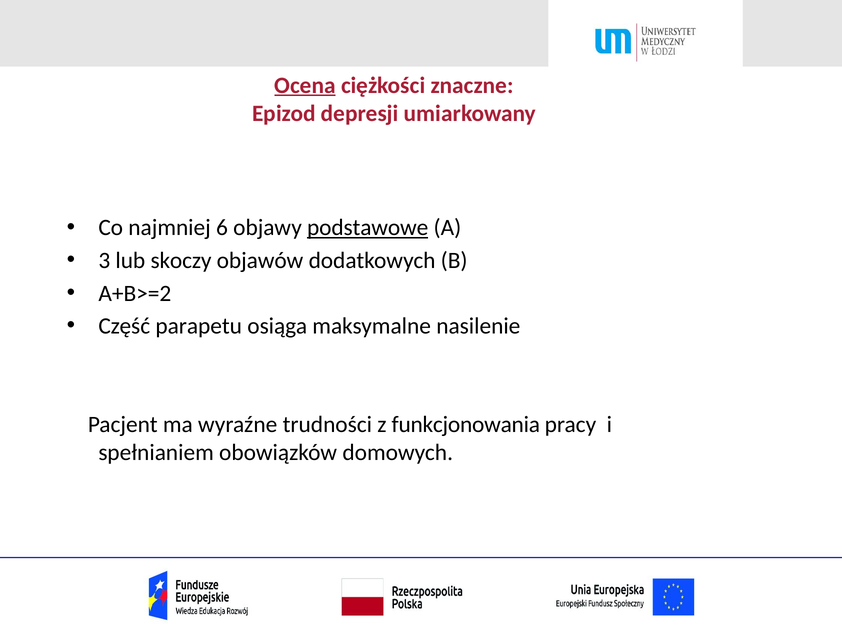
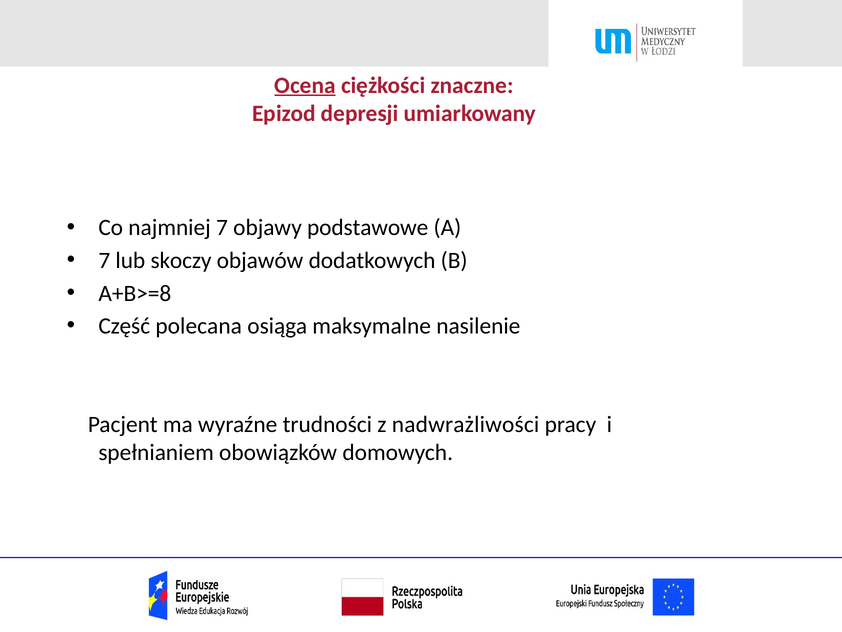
najmniej 6: 6 -> 7
podstawowe underline: present -> none
3 at (104, 260): 3 -> 7
A+B>=2: A+B>=2 -> A+B>=8
parapetu: parapetu -> polecana
funkcjonowania: funkcjonowania -> nadwrażliwości
